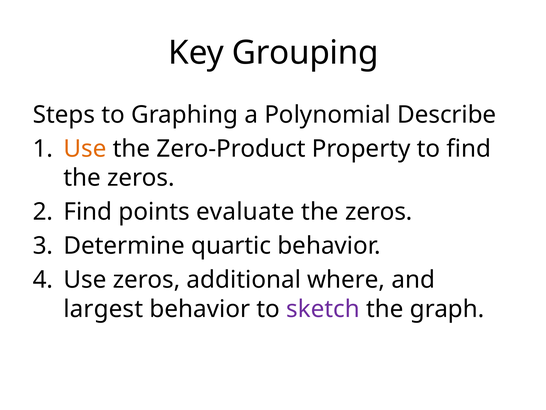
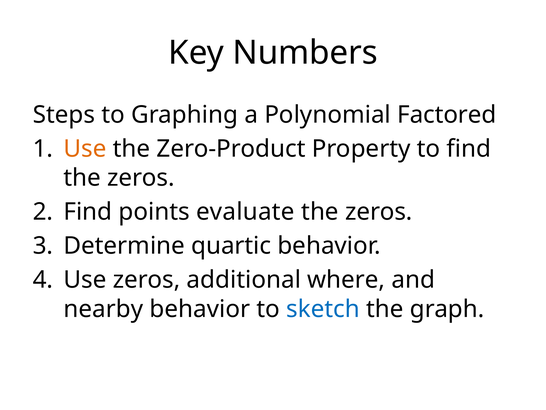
Grouping: Grouping -> Numbers
Describe: Describe -> Factored
largest: largest -> nearby
sketch colour: purple -> blue
